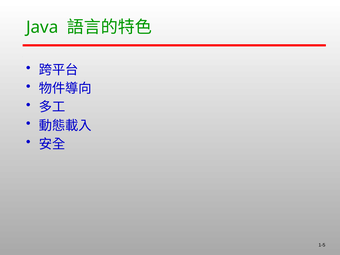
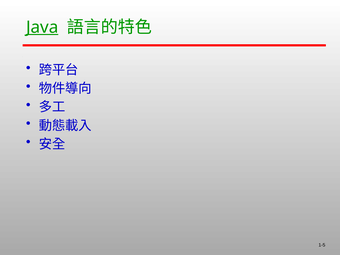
Java underline: none -> present
